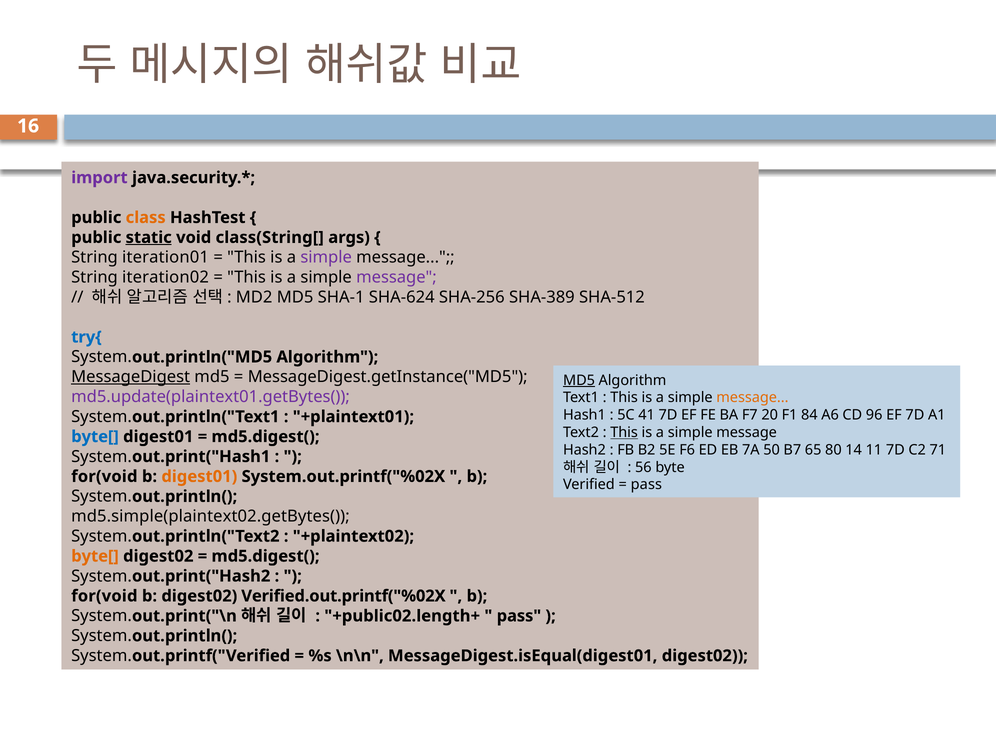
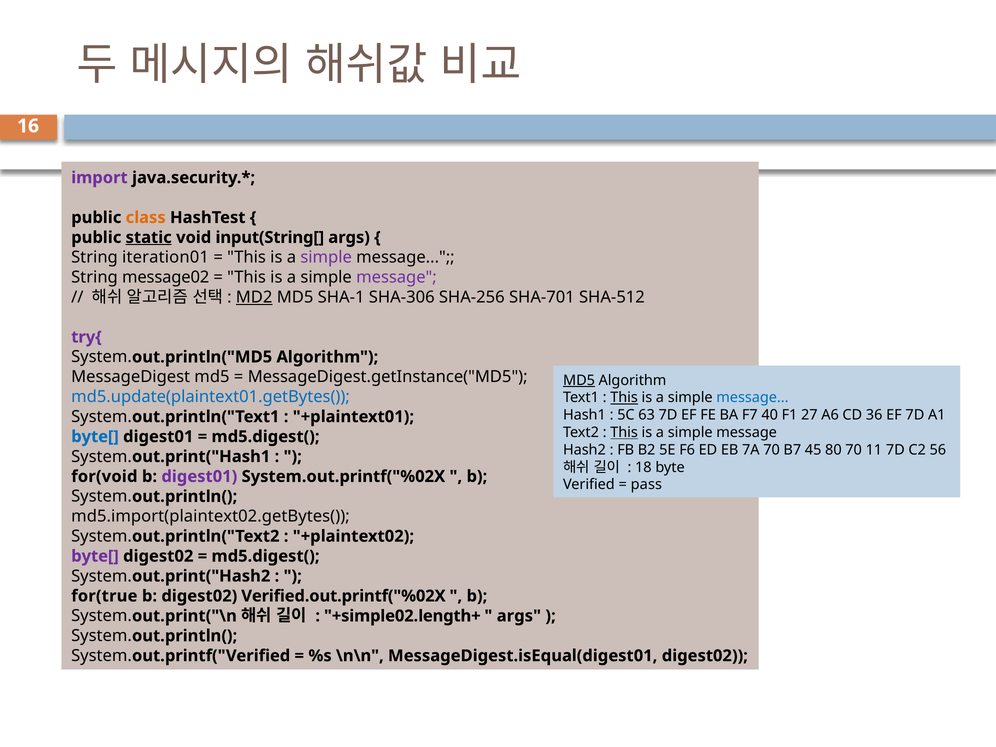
class(String[: class(String[ -> input(String[
iteration02: iteration02 -> message02
MD2 underline: none -> present
SHA-624: SHA-624 -> SHA-306
SHA-389: SHA-389 -> SHA-701
try{ colour: blue -> purple
MessageDigest underline: present -> none
md5.update(plaintext01.getBytes( colour: purple -> blue
This at (624, 398) underline: none -> present
message at (752, 398) colour: orange -> blue
41: 41 -> 63
20: 20 -> 40
84: 84 -> 27
96: 96 -> 36
7A 50: 50 -> 70
65: 65 -> 45
80 14: 14 -> 70
71: 71 -> 56
56: 56 -> 18
digest01 at (199, 476) colour: orange -> purple
md5.simple(plaintext02.getBytes(: md5.simple(plaintext02.getBytes( -> md5.import(plaintext02.getBytes(
byte[ at (95, 556) colour: orange -> purple
for(void at (104, 596): for(void -> for(true
+public02.length+: +public02.length+ -> +simple02.length+
pass at (519, 616): pass -> args
